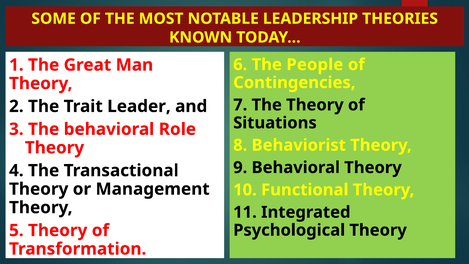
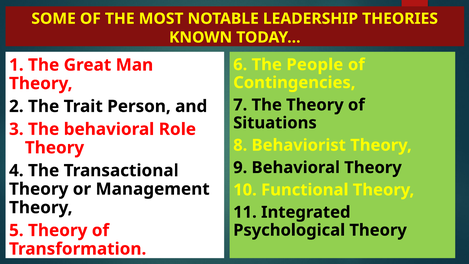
Leader: Leader -> Person
